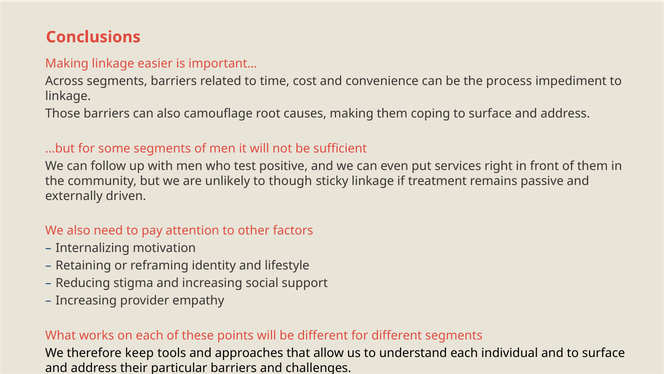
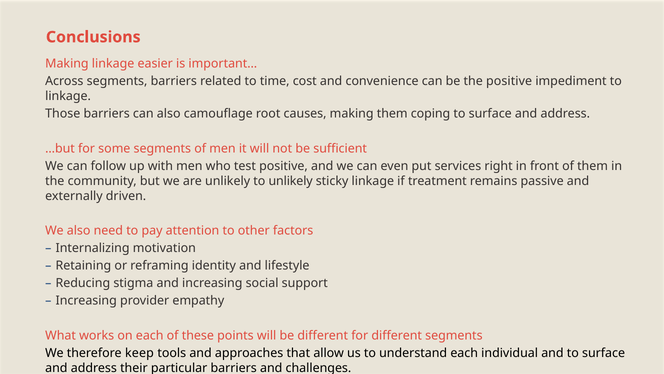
the process: process -> positive
to though: though -> unlikely
